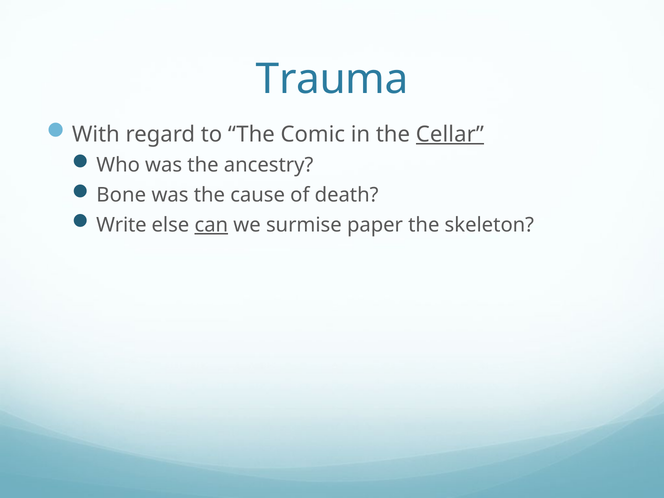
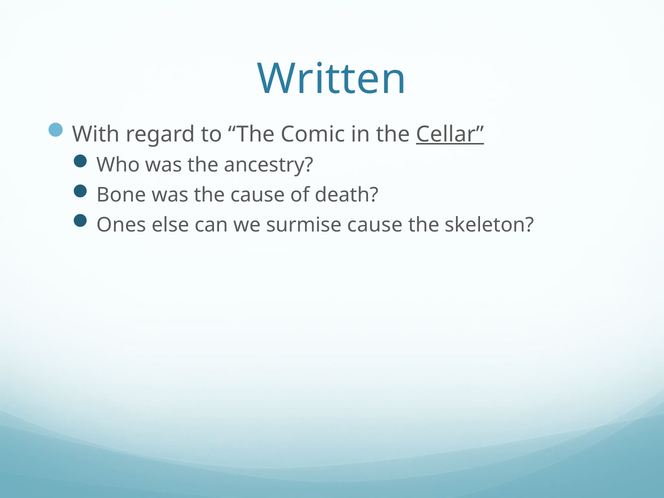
Trauma: Trauma -> Written
Write: Write -> Ones
can underline: present -> none
surmise paper: paper -> cause
